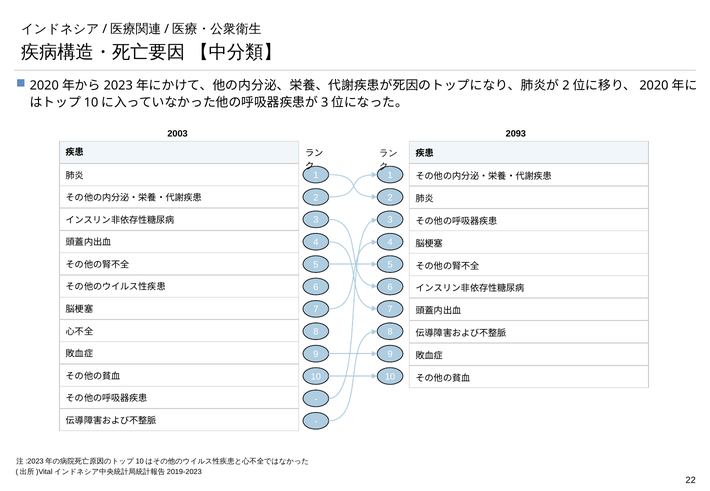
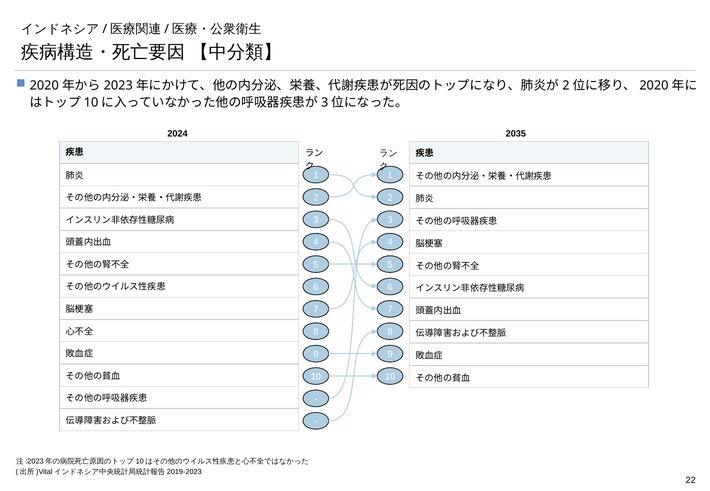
2003: 2003 -> 2024
2093: 2093 -> 2035
